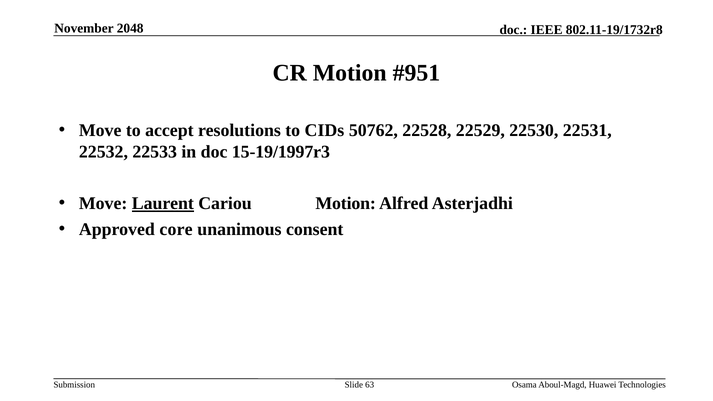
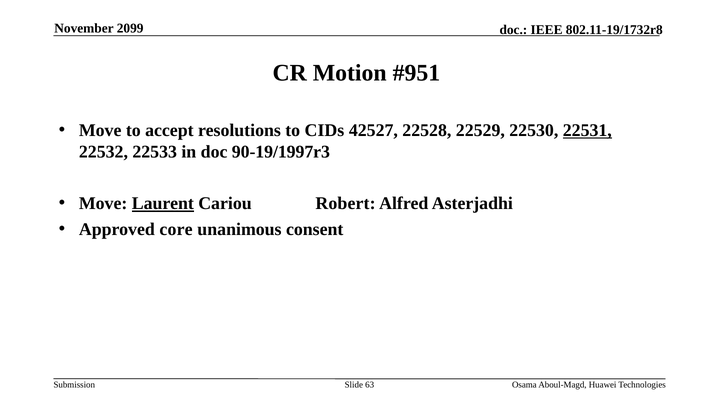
2048: 2048 -> 2099
50762: 50762 -> 42527
22531 underline: none -> present
15-19/1997r3: 15-19/1997r3 -> 90-19/1997r3
Cariou Motion: Motion -> Robert
